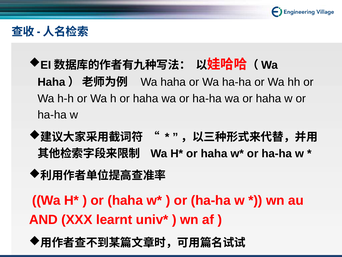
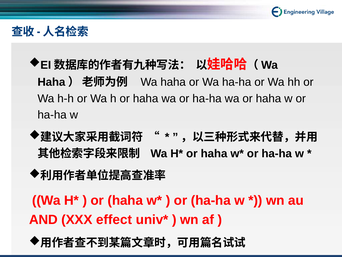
learnt: learnt -> effect
